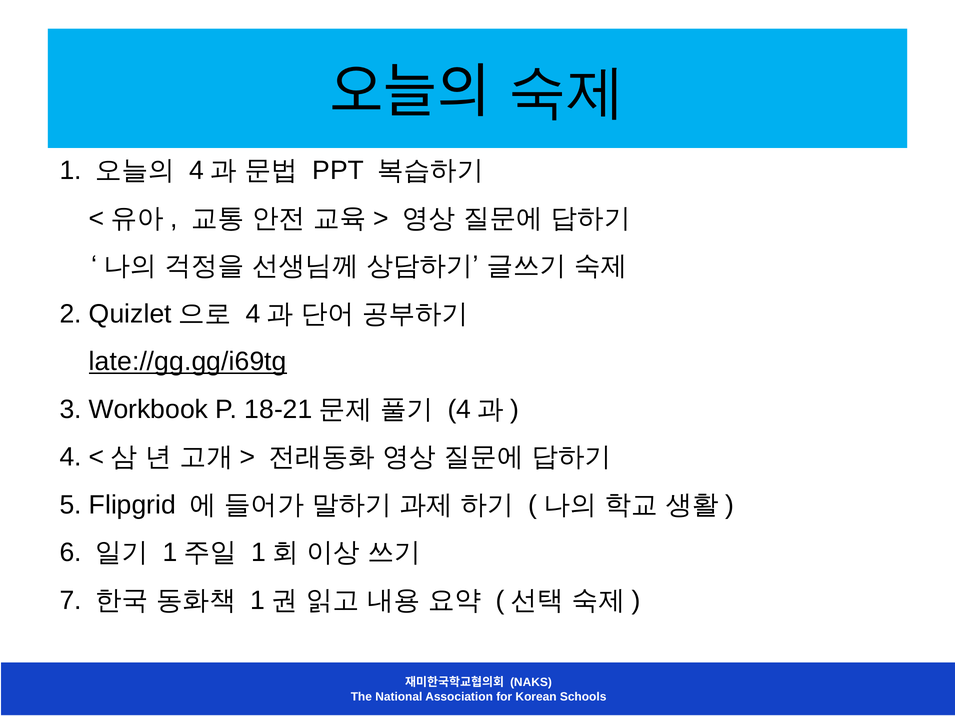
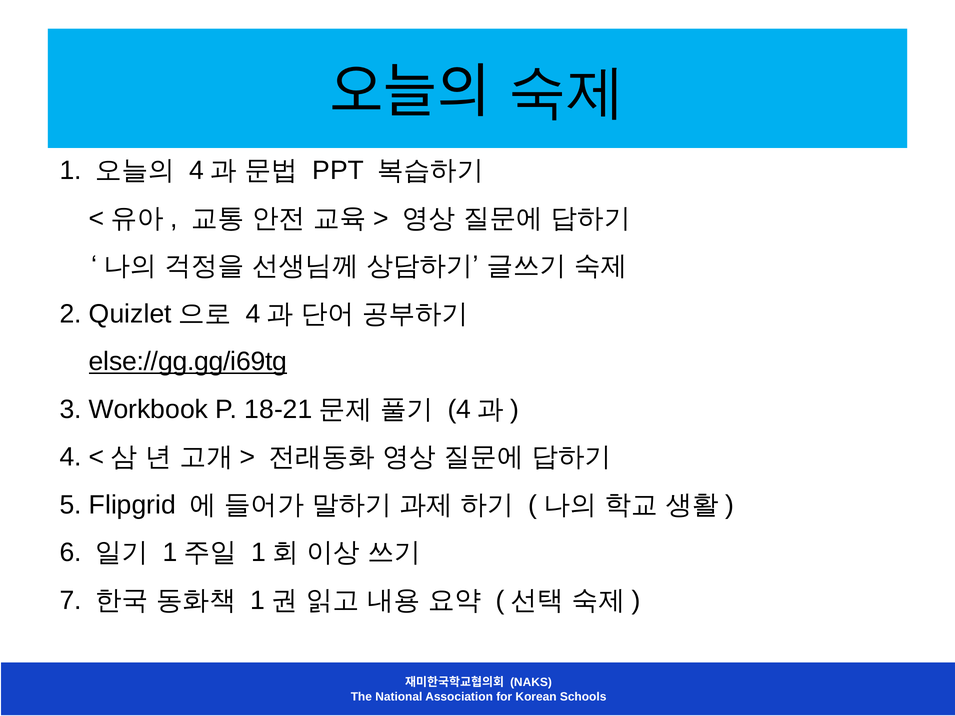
late://gg.gg/i69tg: late://gg.gg/i69tg -> else://gg.gg/i69tg
